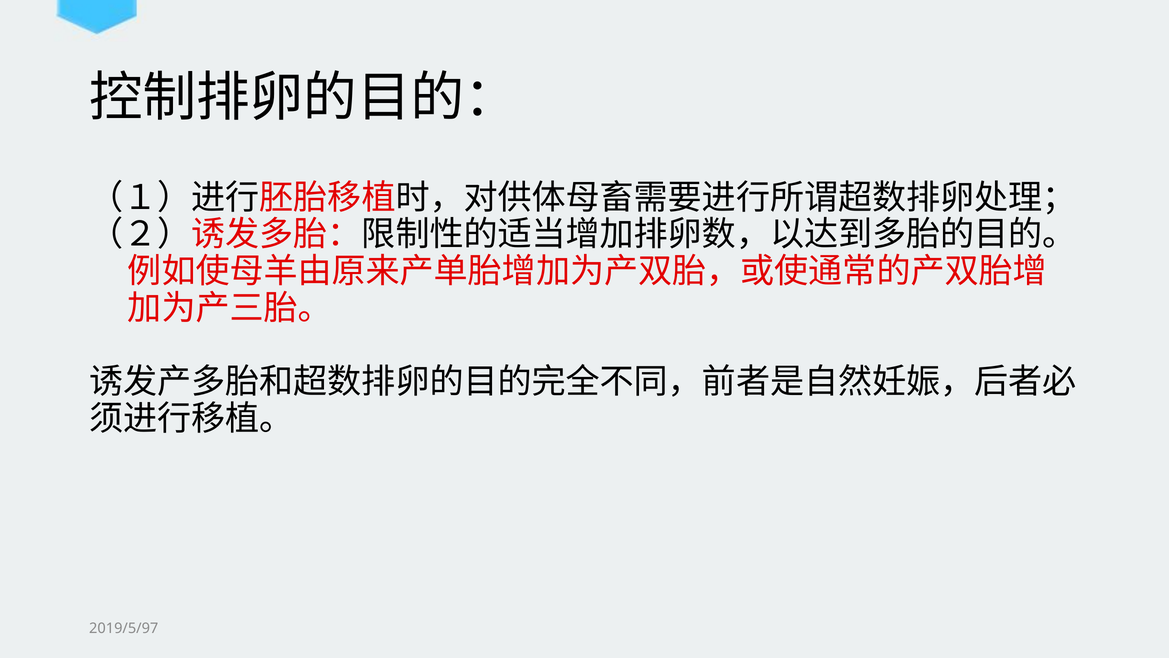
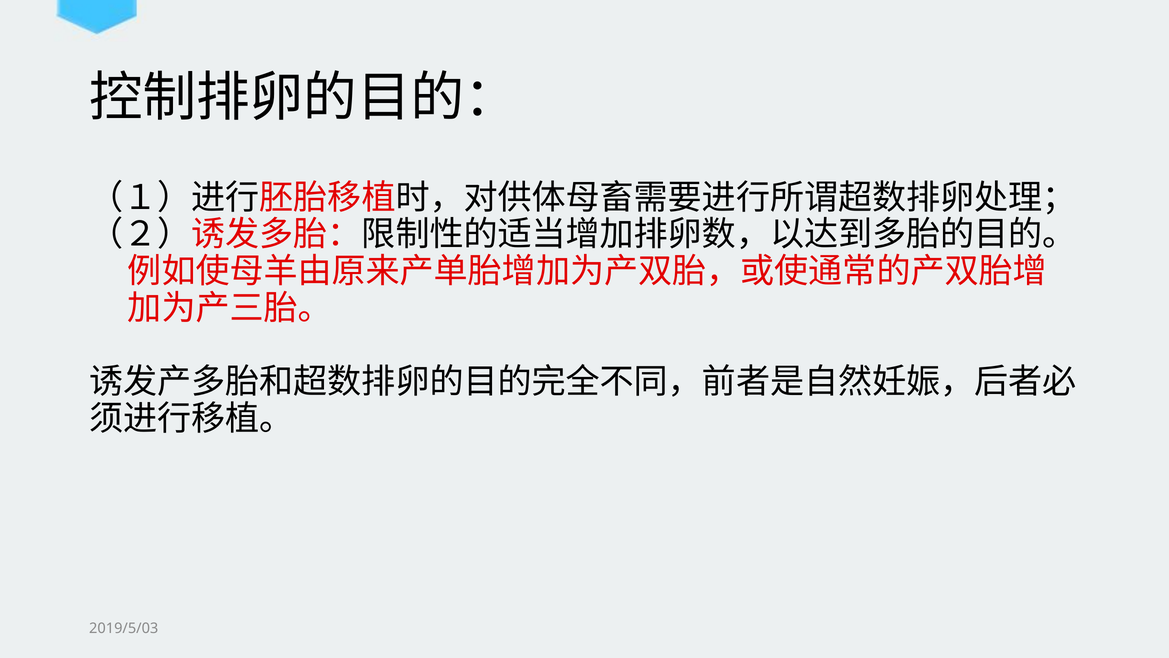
2019/5/97: 2019/5/97 -> 2019/5/03
